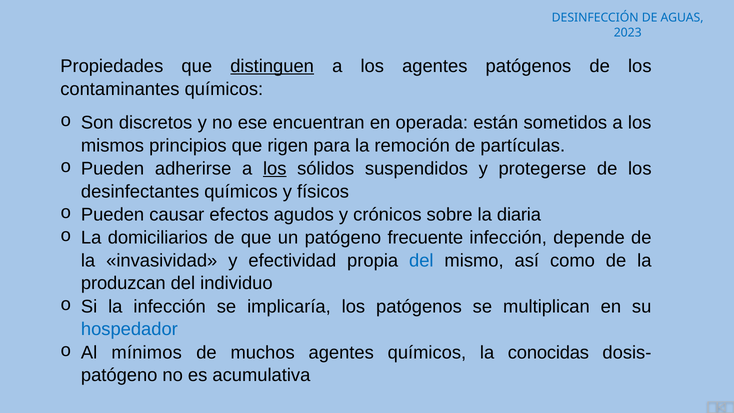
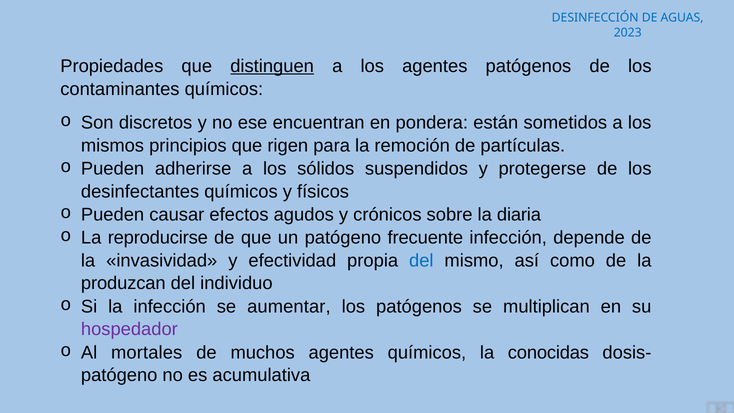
operada: operada -> pondera
los at (275, 169) underline: present -> none
domiciliarios: domiciliarios -> reproducirse
implicaría: implicaría -> aumentar
hospedador colour: blue -> purple
mínimos: mínimos -> mortales
